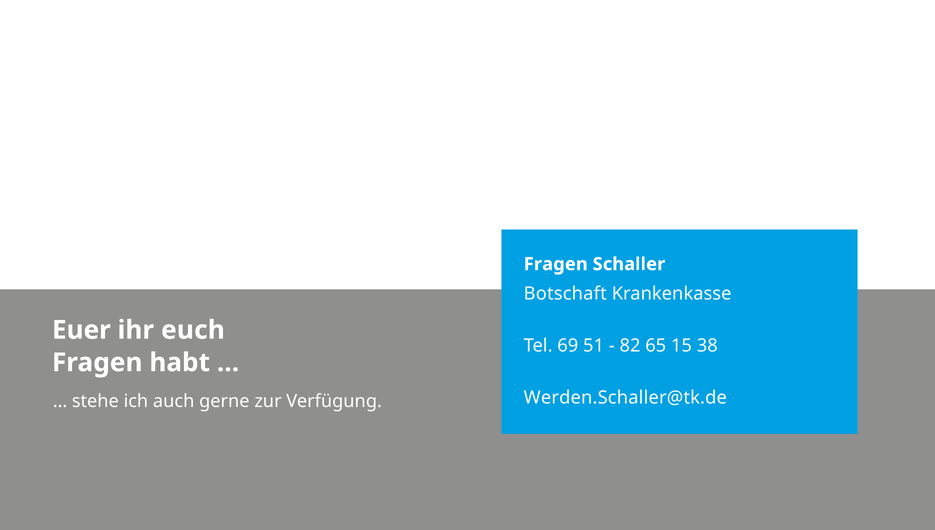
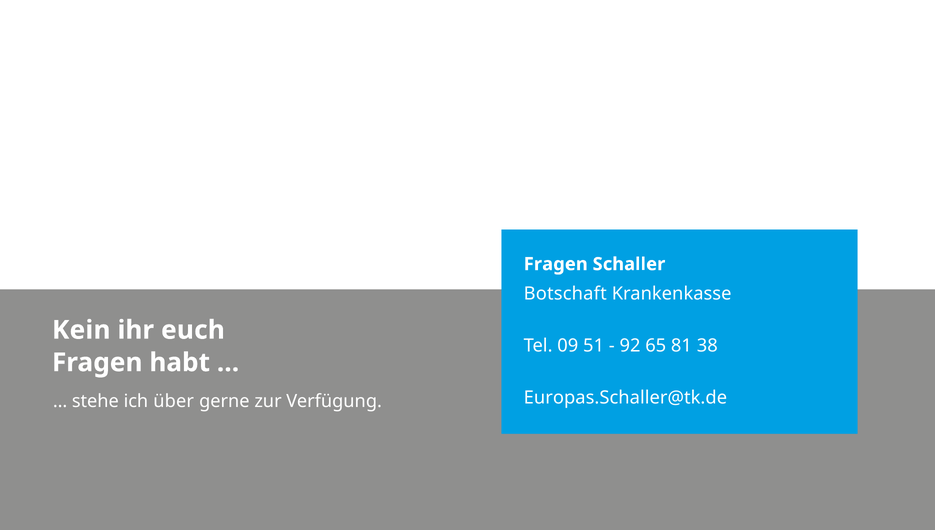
Euer: Euer -> Kein
69: 69 -> 09
82: 82 -> 92
15: 15 -> 81
Werden.Schaller@tk.de: Werden.Schaller@tk.de -> Europas.Schaller@tk.de
auch: auch -> über
